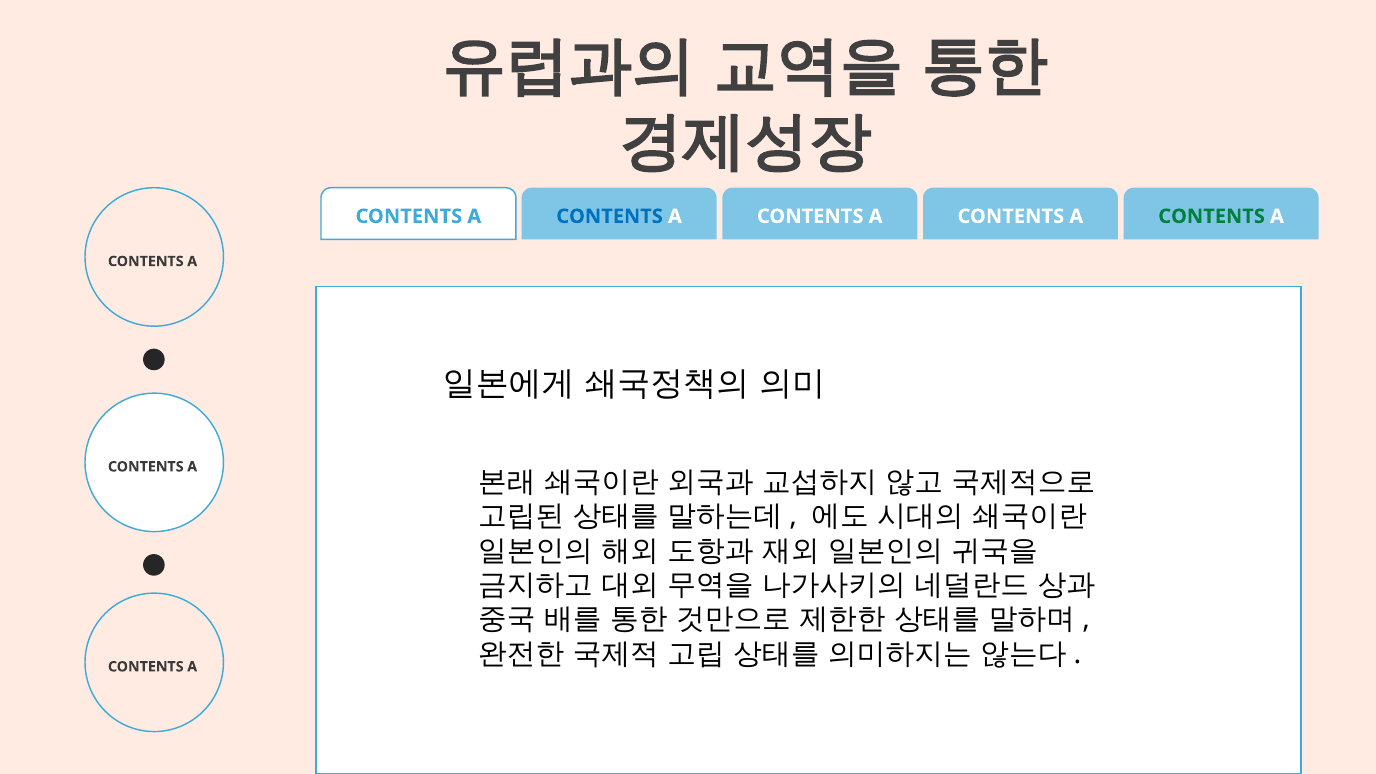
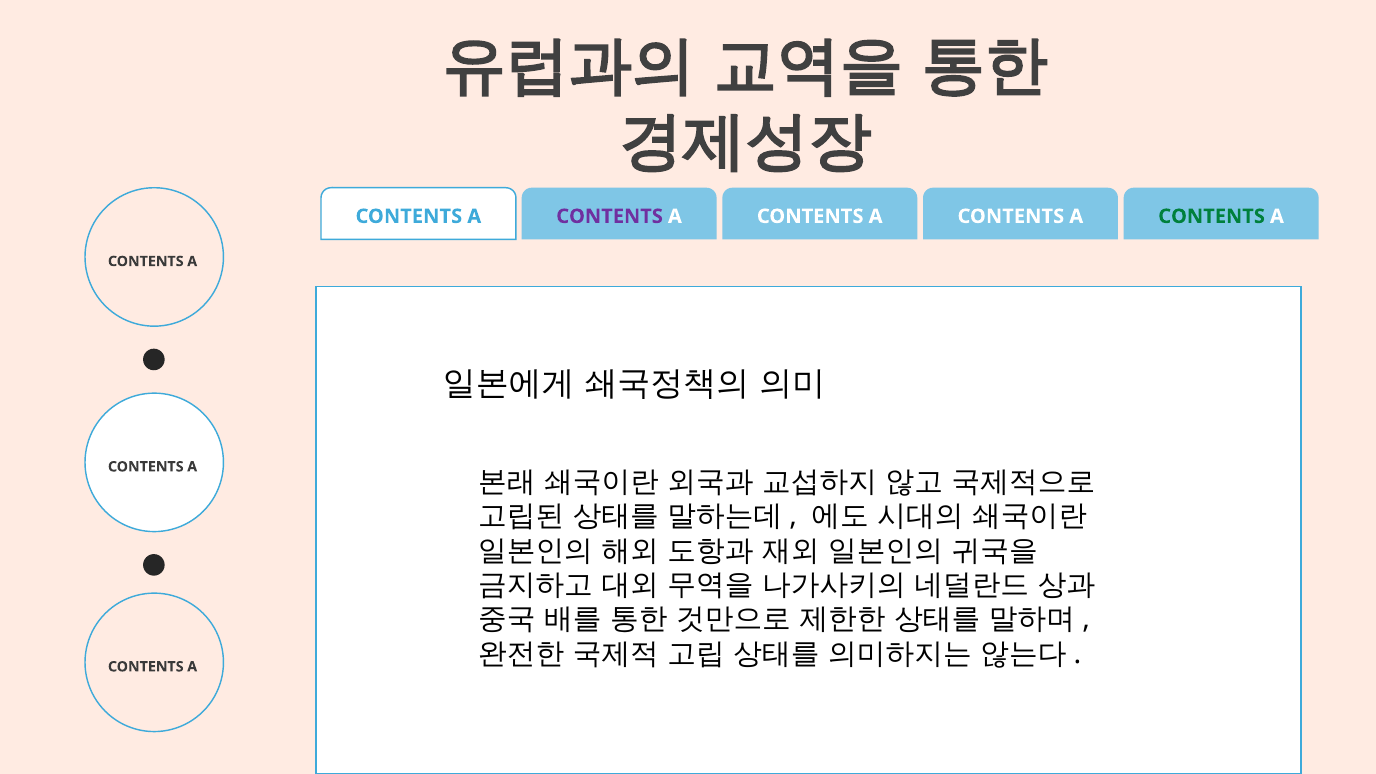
CONTENTS at (610, 216) colour: blue -> purple
